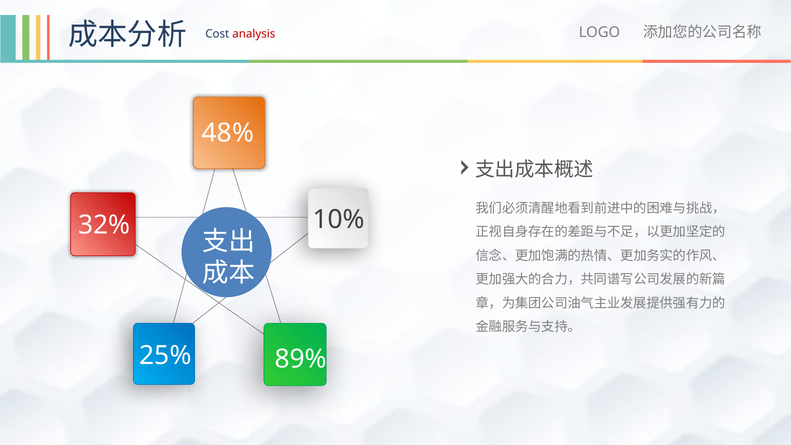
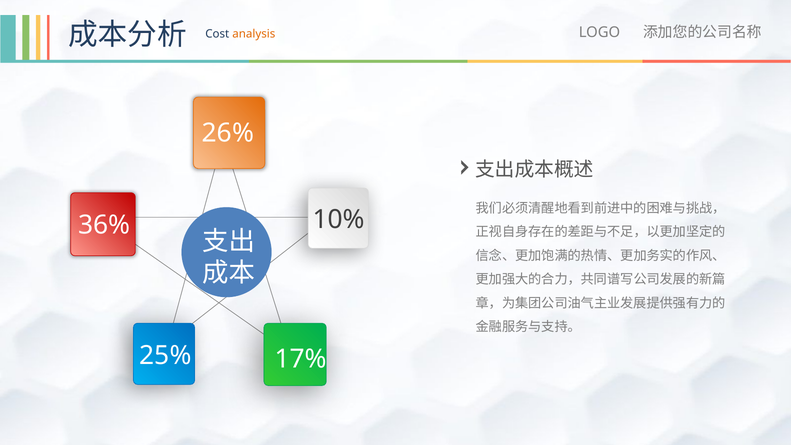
analysis colour: red -> orange
48%: 48% -> 26%
32%: 32% -> 36%
89%: 89% -> 17%
